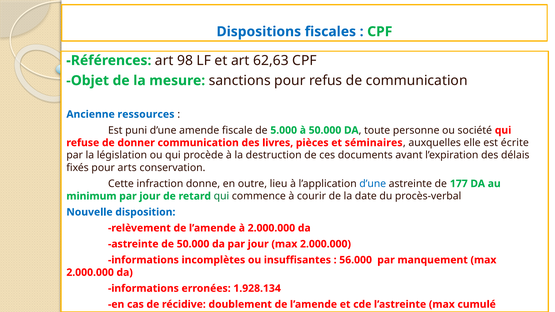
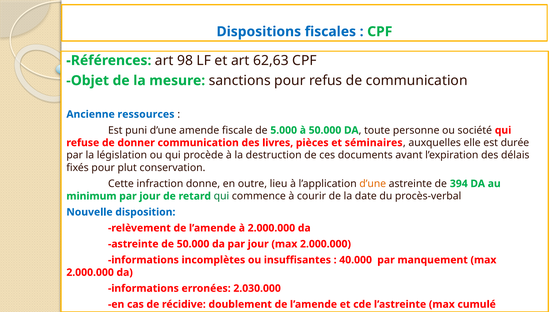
écrite: écrite -> durée
arts: arts -> plut
d’une at (373, 184) colour: blue -> orange
177: 177 -> 394
56.000: 56.000 -> 40.000
1.928.134: 1.928.134 -> 2.030.000
